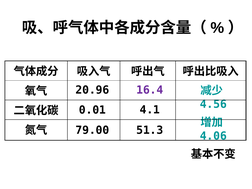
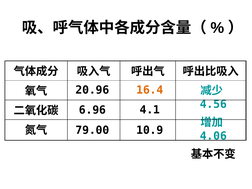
16.4 colour: purple -> orange
0.01: 0.01 -> 6.96
51.3: 51.3 -> 10.9
